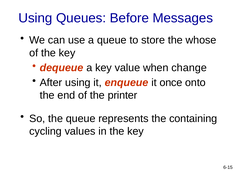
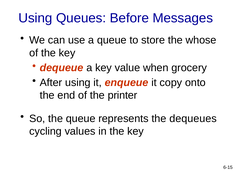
change: change -> grocery
once: once -> copy
containing: containing -> dequeues
